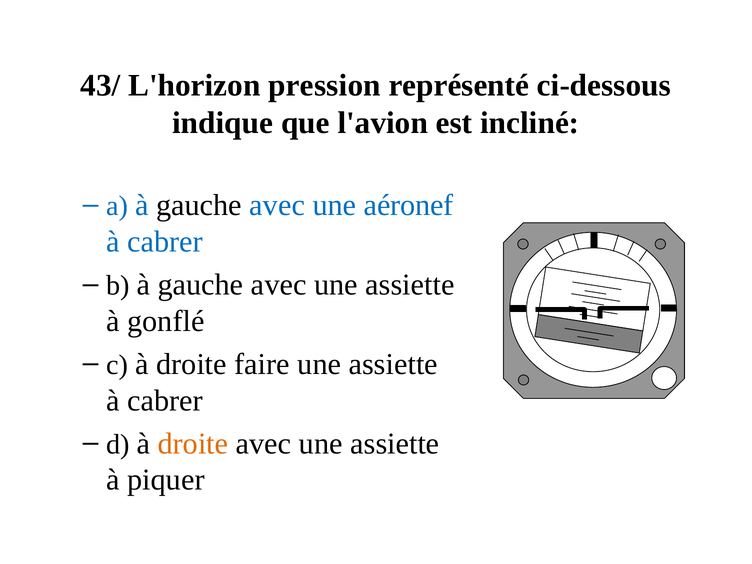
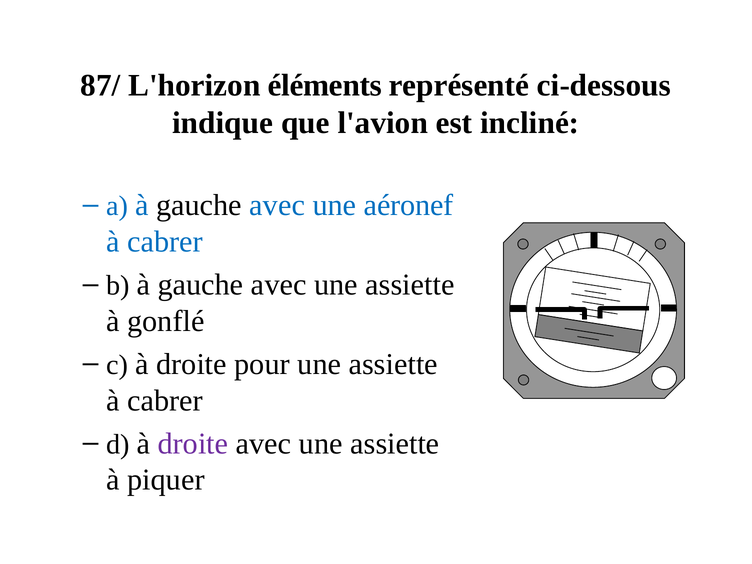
43/: 43/ -> 87/
pression: pression -> éléments
faire: faire -> pour
droite at (193, 444) colour: orange -> purple
